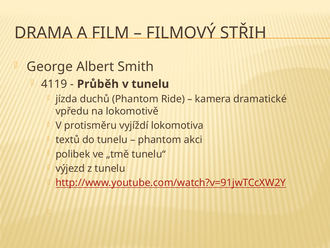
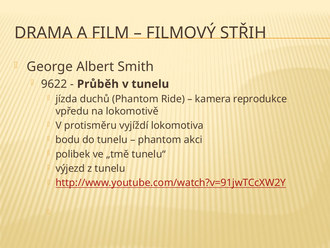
4119: 4119 -> 9622
dramatické: dramatické -> reprodukce
textů: textů -> bodu
